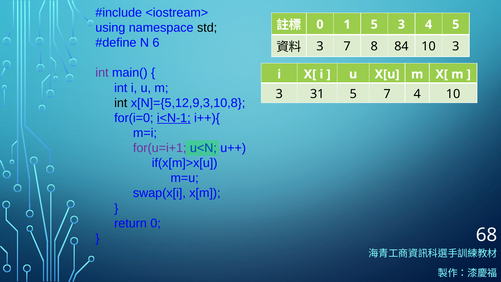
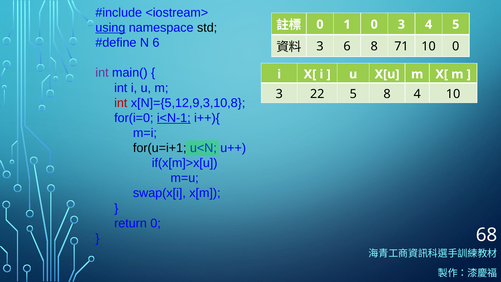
1 5: 5 -> 0
using underline: none -> present
3 7: 7 -> 6
84: 84 -> 71
10 3: 3 -> 0
31: 31 -> 22
5 7: 7 -> 8
int at (121, 103) colour: black -> red
for(u=i+1 colour: purple -> black
